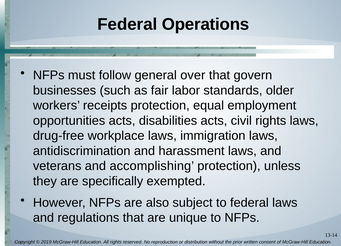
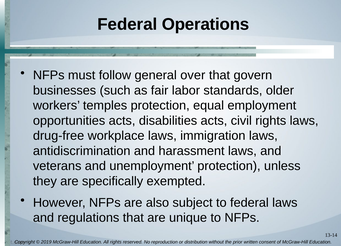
receipts: receipts -> temples
accomplishing: accomplishing -> unemployment
